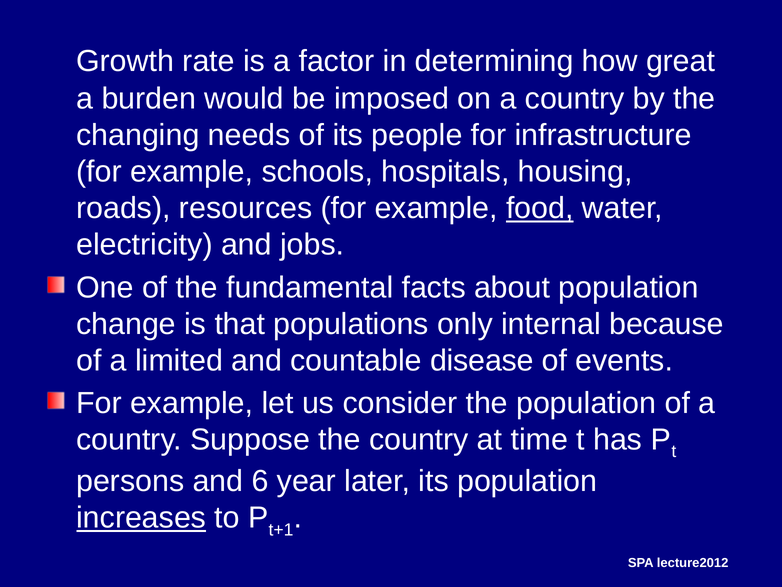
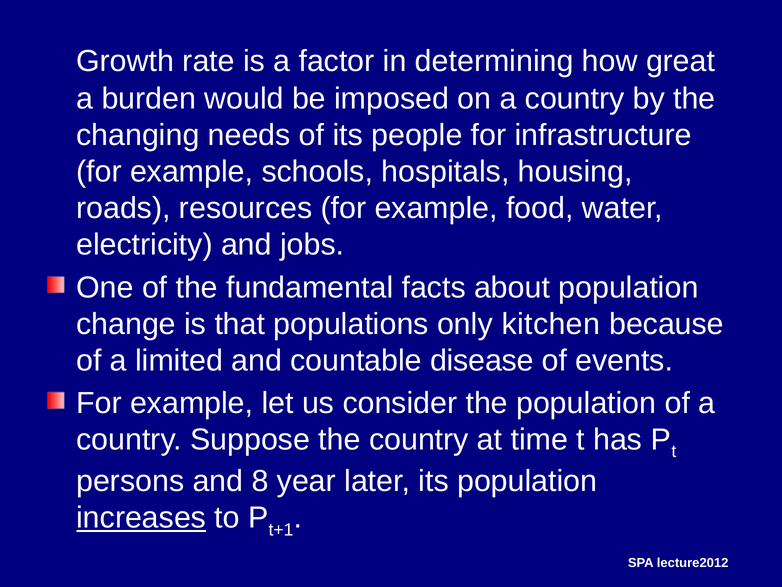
food underline: present -> none
internal: internal -> kitchen
6: 6 -> 8
